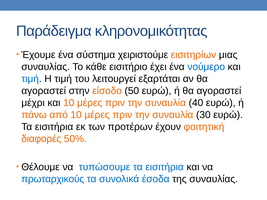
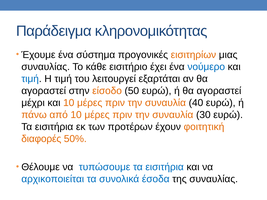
χειριστούμε: χειριστούμε -> προγονικές
πρωταρχικούς: πρωταρχικούς -> αρχικοποιείται
